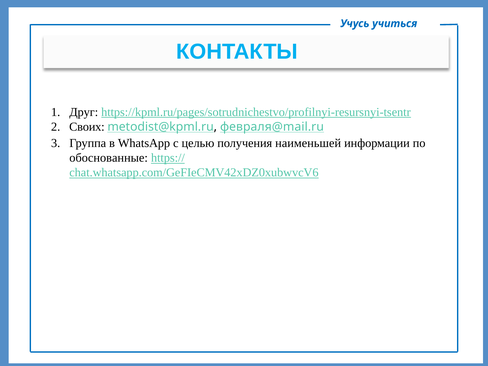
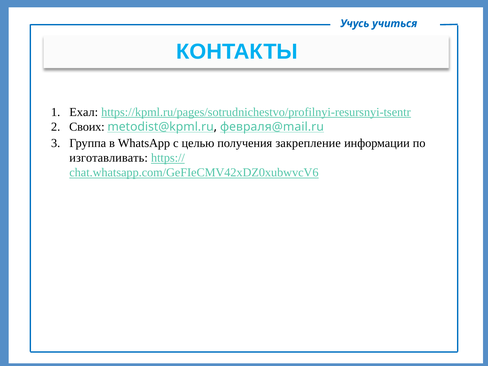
Друг: Друг -> Ехал
наименьшей: наименьшей -> закрепление
обоснованные: обоснованные -> изготавливать
